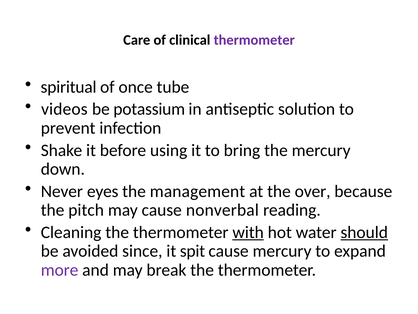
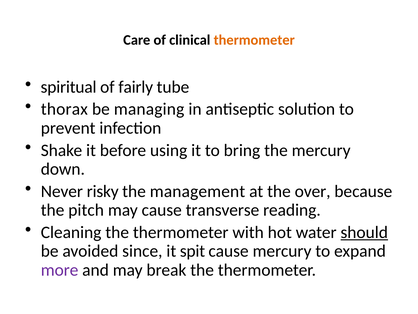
thermometer at (254, 40) colour: purple -> orange
once: once -> fairly
videos: videos -> thorax
potassium: potassium -> managing
eyes: eyes -> risky
nonverbal: nonverbal -> transverse
with underline: present -> none
